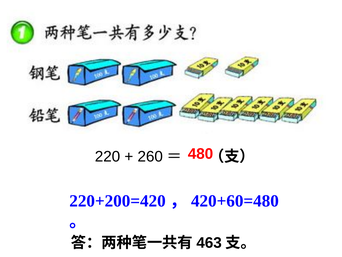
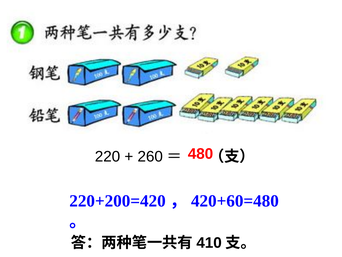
463: 463 -> 410
